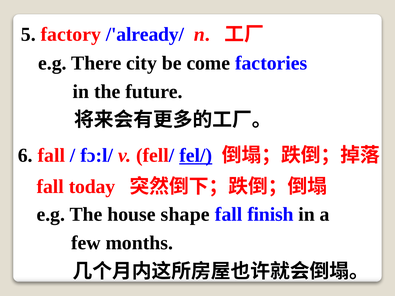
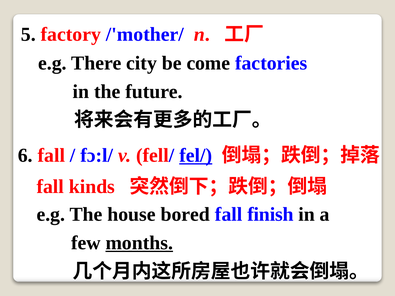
/'already/: /'already/ -> /'mother/
today: today -> kinds
shape: shape -> bored
months underline: none -> present
